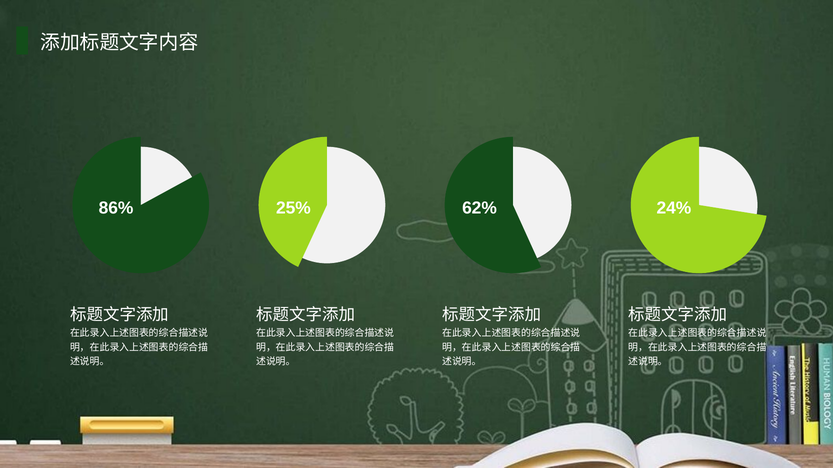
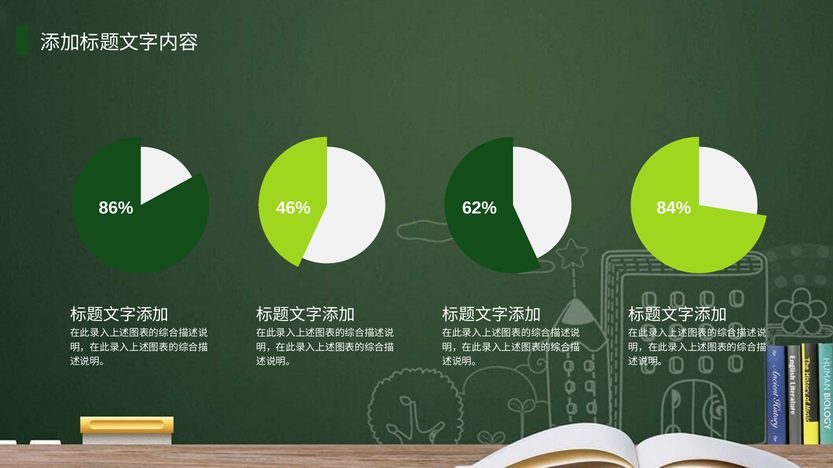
25%: 25% -> 46%
24%: 24% -> 84%
